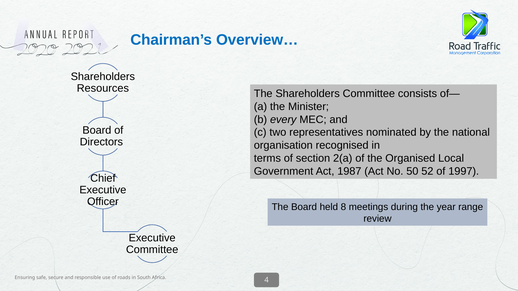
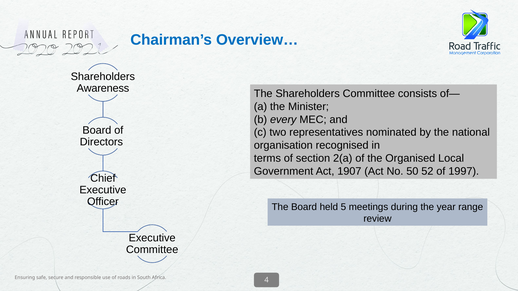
Resources: Resources -> Awareness
1987: 1987 -> 1907
8: 8 -> 5
